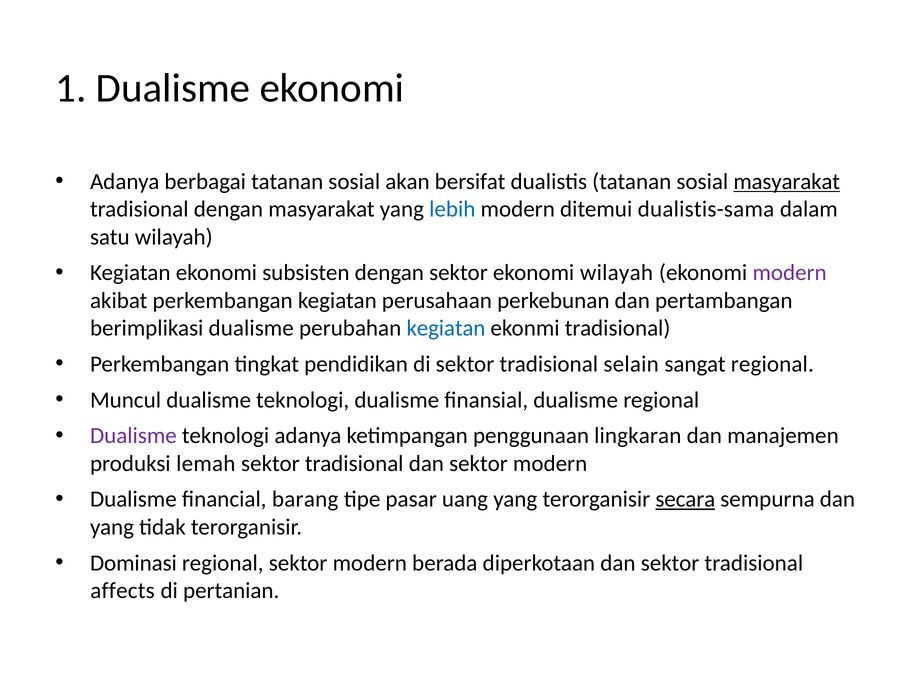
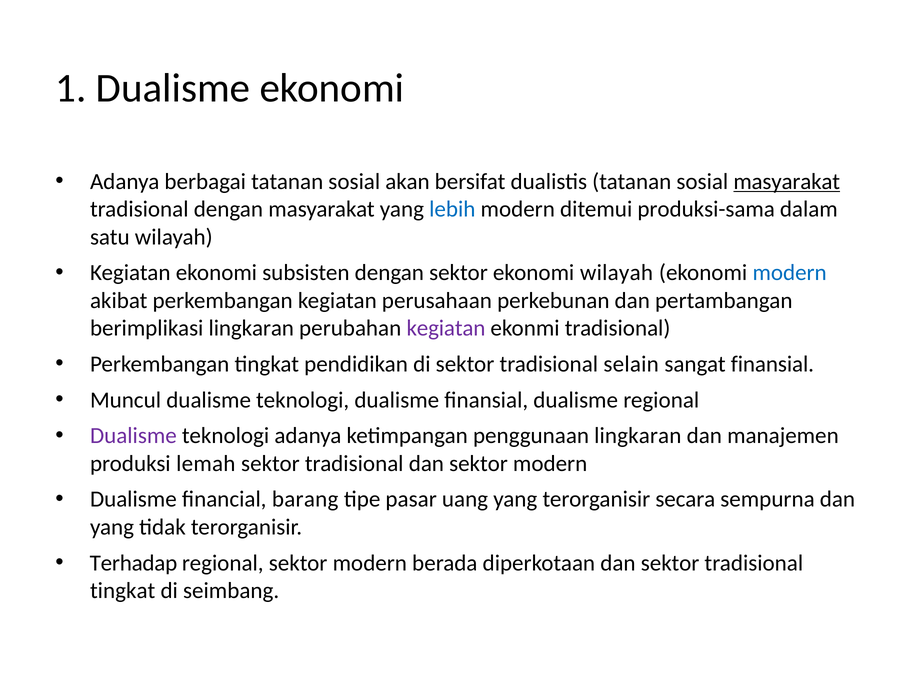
dualistis-sama: dualistis-sama -> produksi-sama
modern at (790, 273) colour: purple -> blue
berimplikasi dualisme: dualisme -> lingkaran
kegiatan at (446, 328) colour: blue -> purple
sangat regional: regional -> finansial
secara underline: present -> none
Dominasi: Dominasi -> Terhadap
affects at (123, 591): affects -> tingkat
pertanian: pertanian -> seimbang
